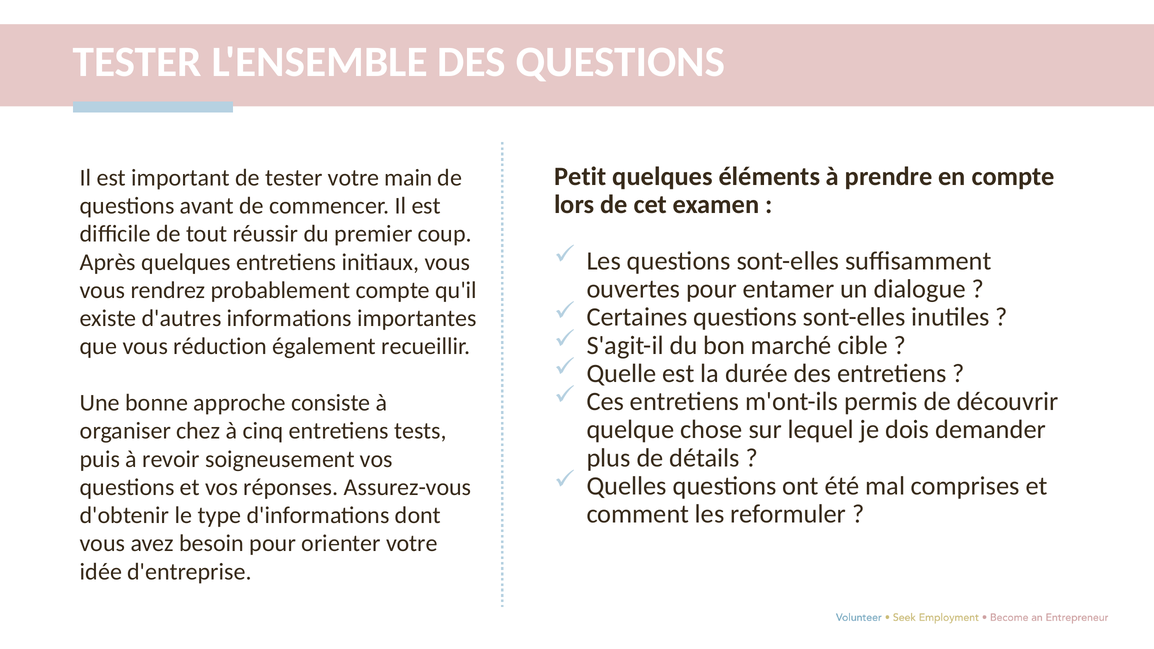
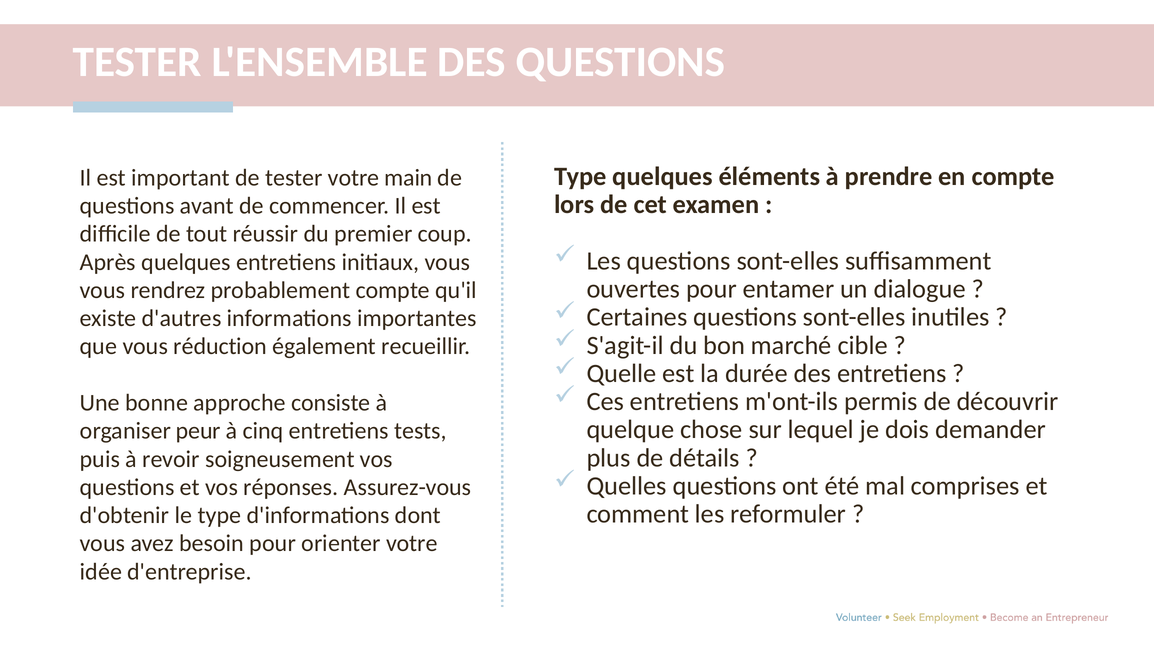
Petit at (580, 176): Petit -> Type
chez: chez -> peur
